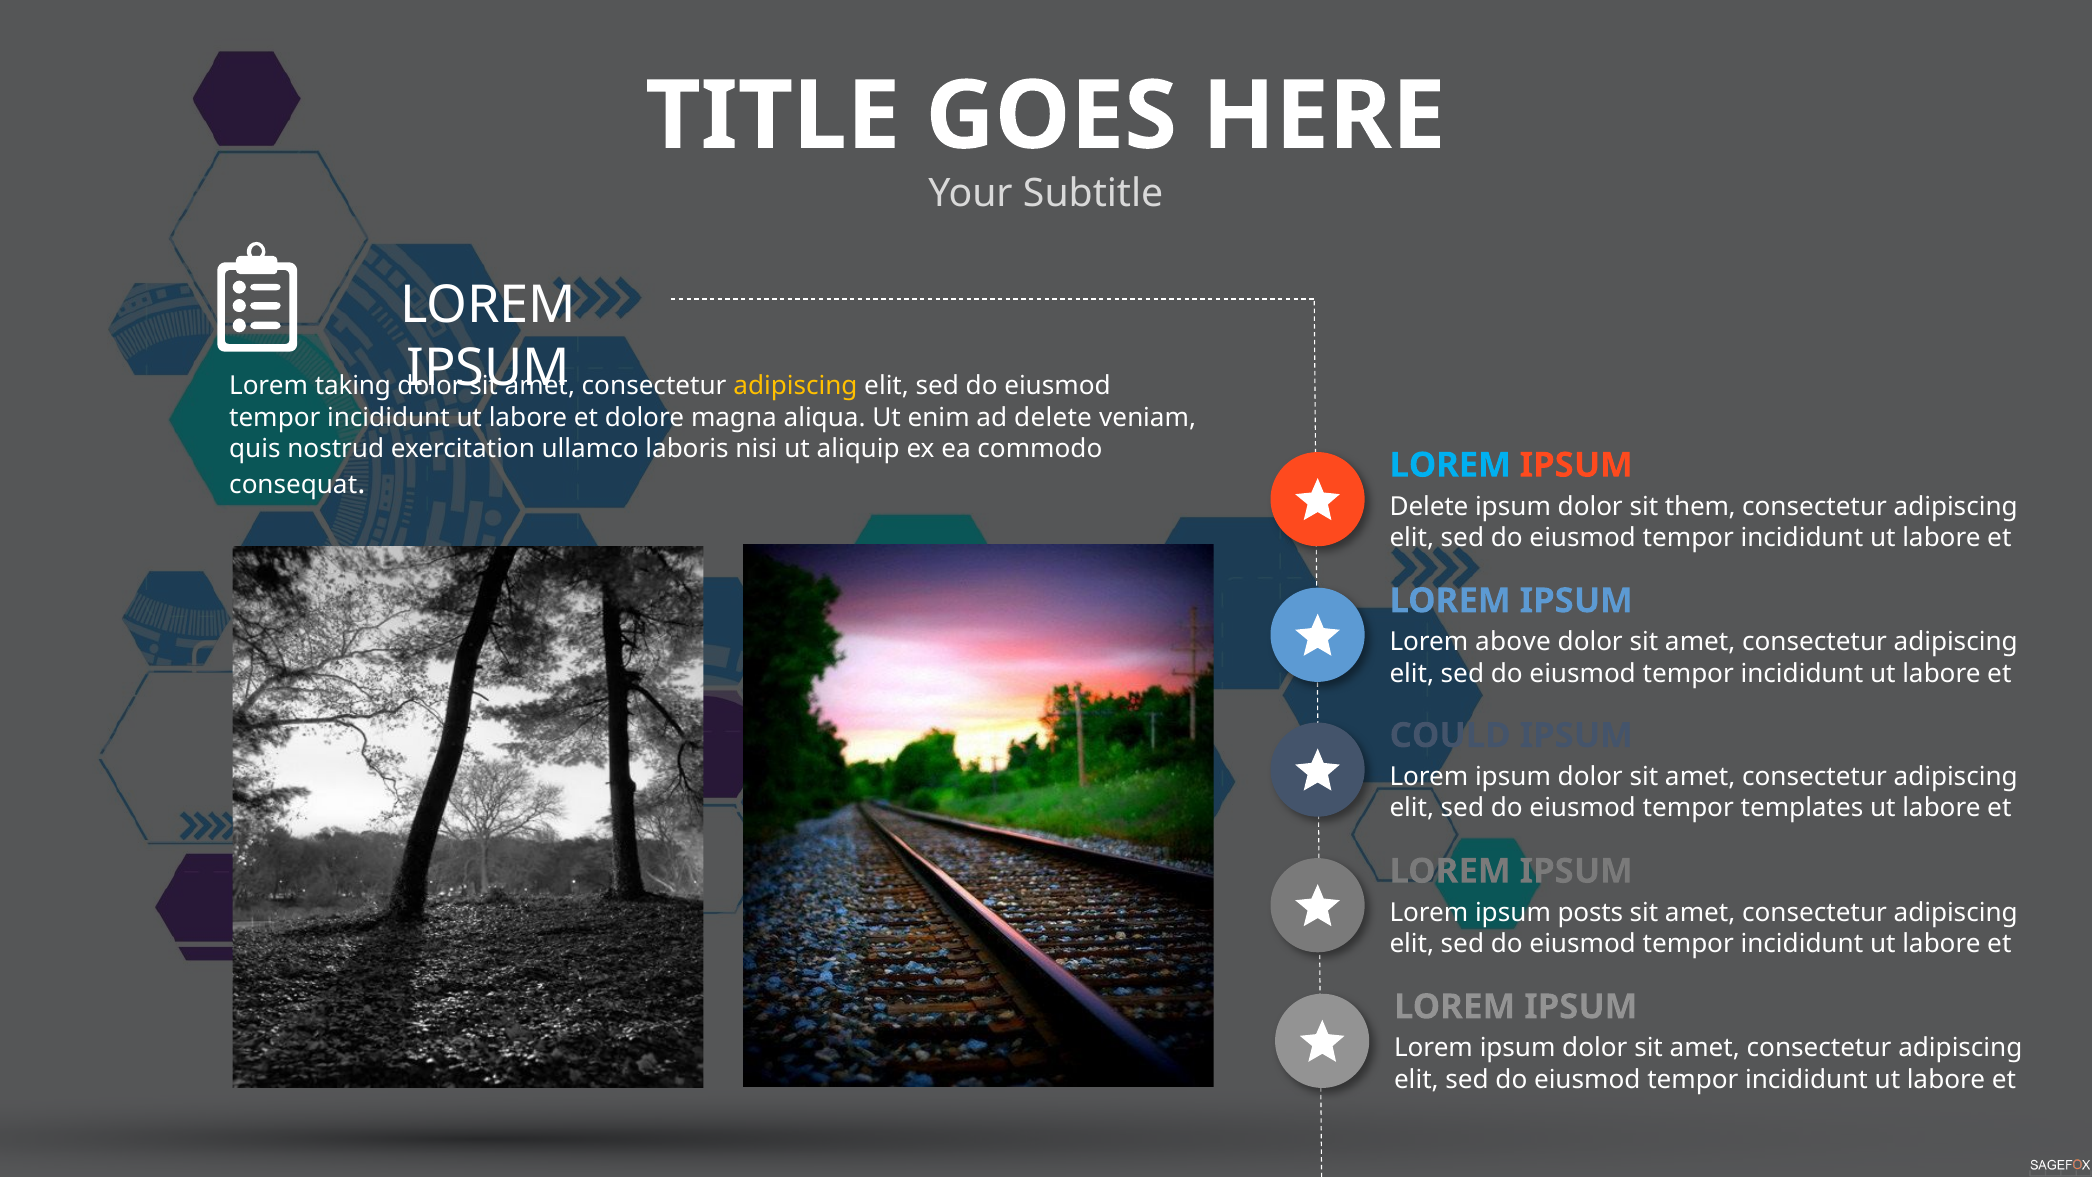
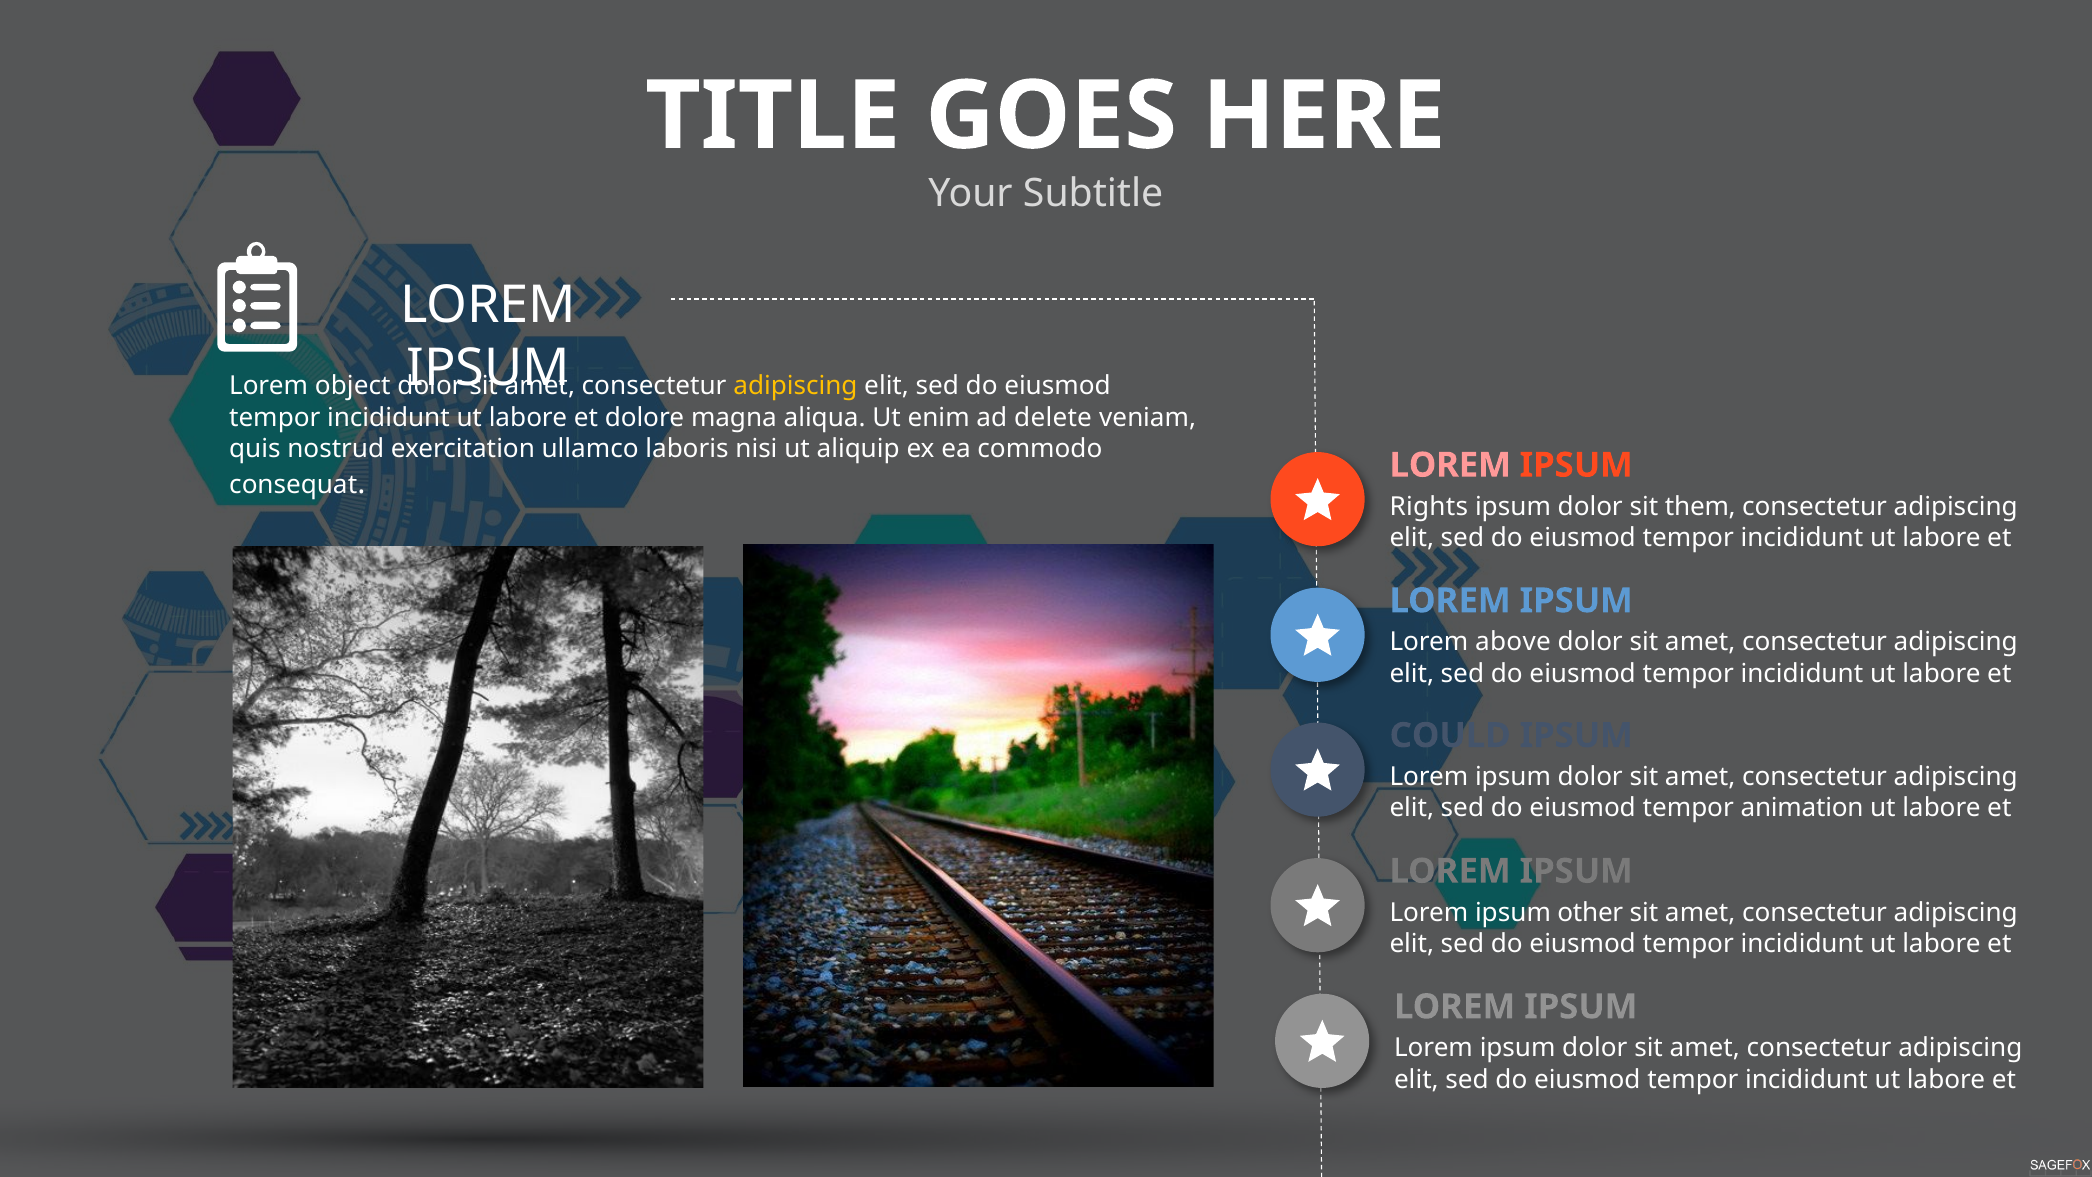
taking: taking -> object
LOREM at (1450, 465) colour: light blue -> pink
Delete at (1429, 506): Delete -> Rights
templates: templates -> animation
posts: posts -> other
